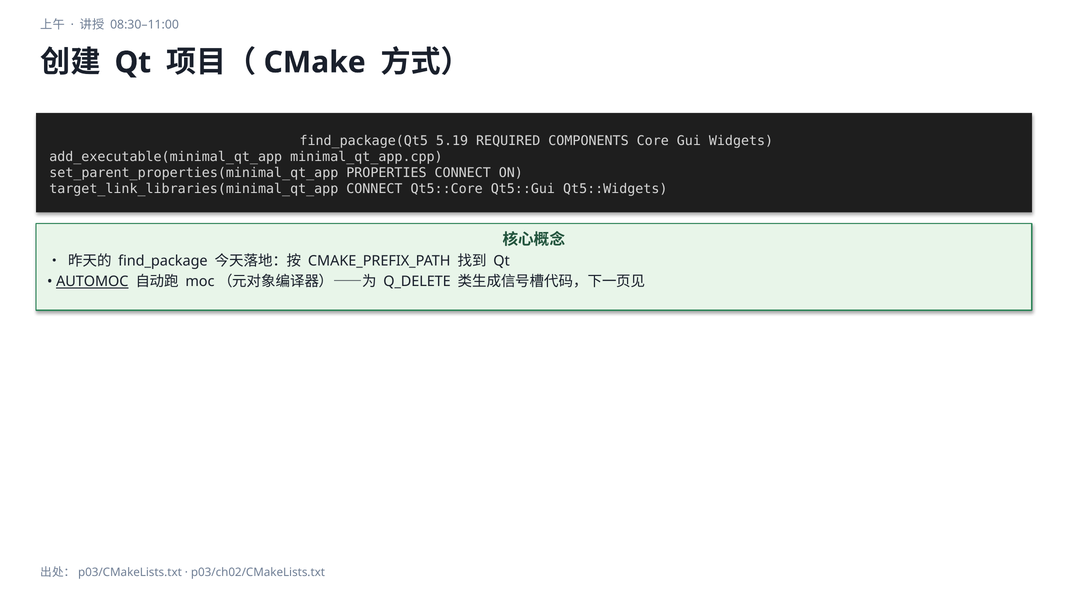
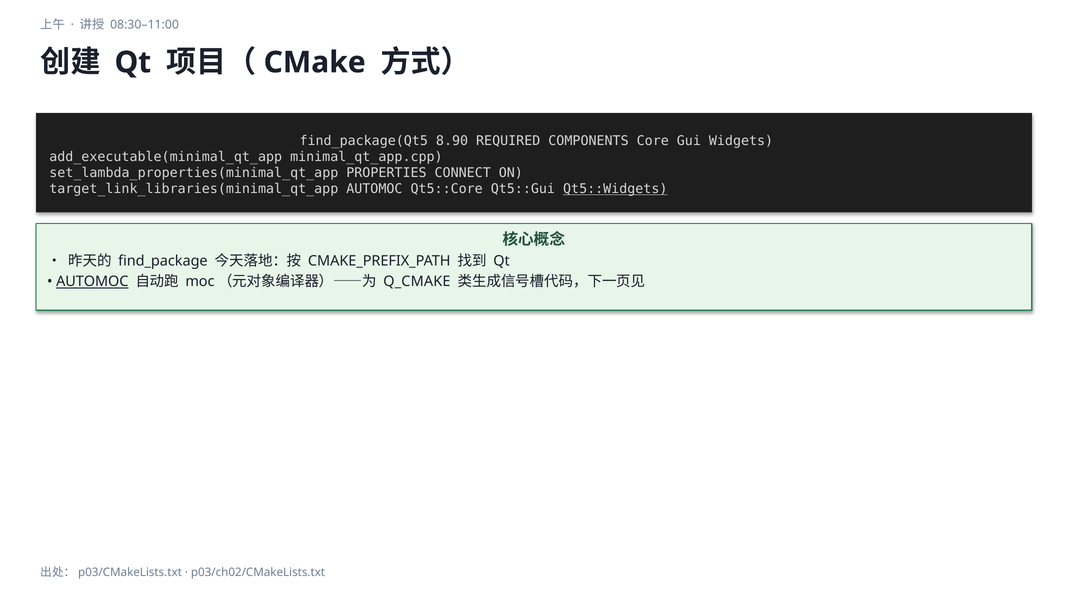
5.19: 5.19 -> 8.90
set_parent_properties(minimal_qt_app: set_parent_properties(minimal_qt_app -> set_lambda_properties(minimal_qt_app
target_link_libraries(minimal_qt_app CONNECT: CONNECT -> AUTOMOC
Qt5::Widgets underline: none -> present
Q_DELETE: Q_DELETE -> Q_CMAKE
